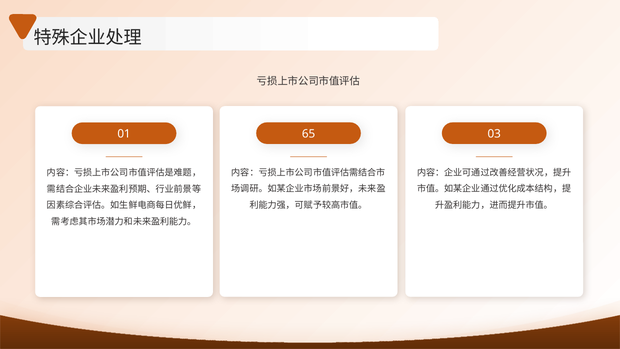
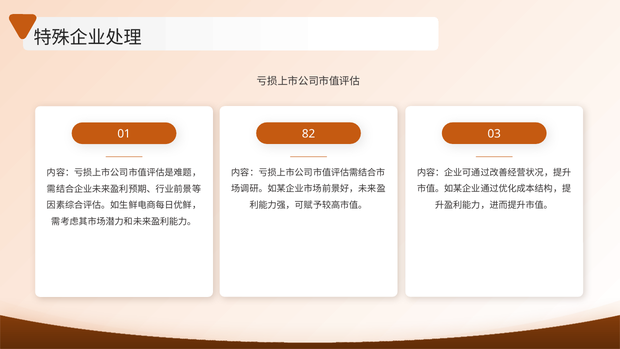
65: 65 -> 82
